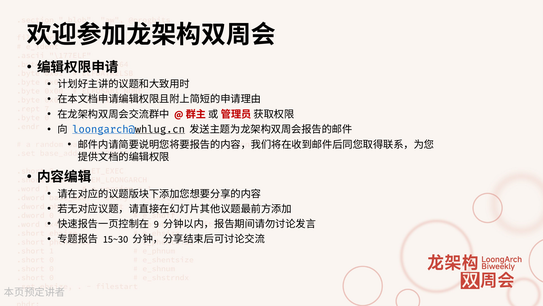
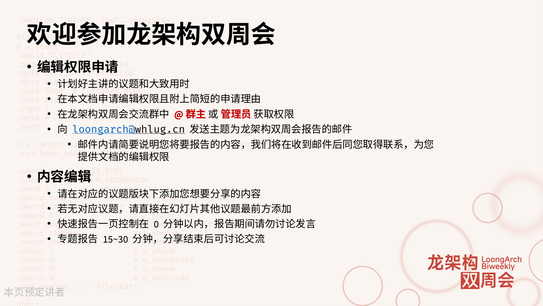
9: 9 -> 0
